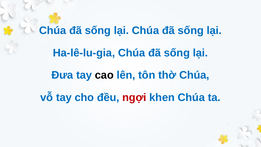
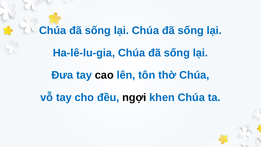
ngợi colour: red -> black
